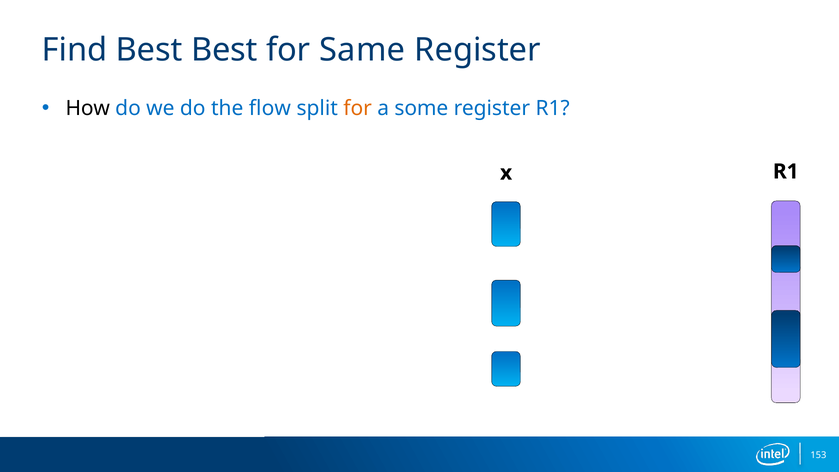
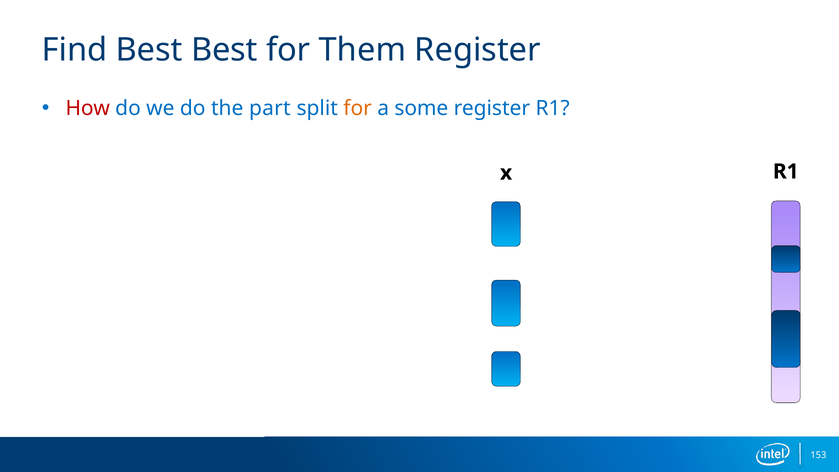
Same: Same -> Them
How colour: black -> red
flow: flow -> part
